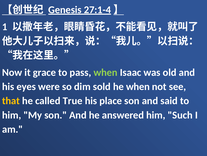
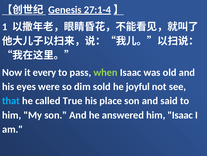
grace: grace -> every
he when: when -> joyful
that colour: yellow -> light blue
him Such: Such -> Isaac
